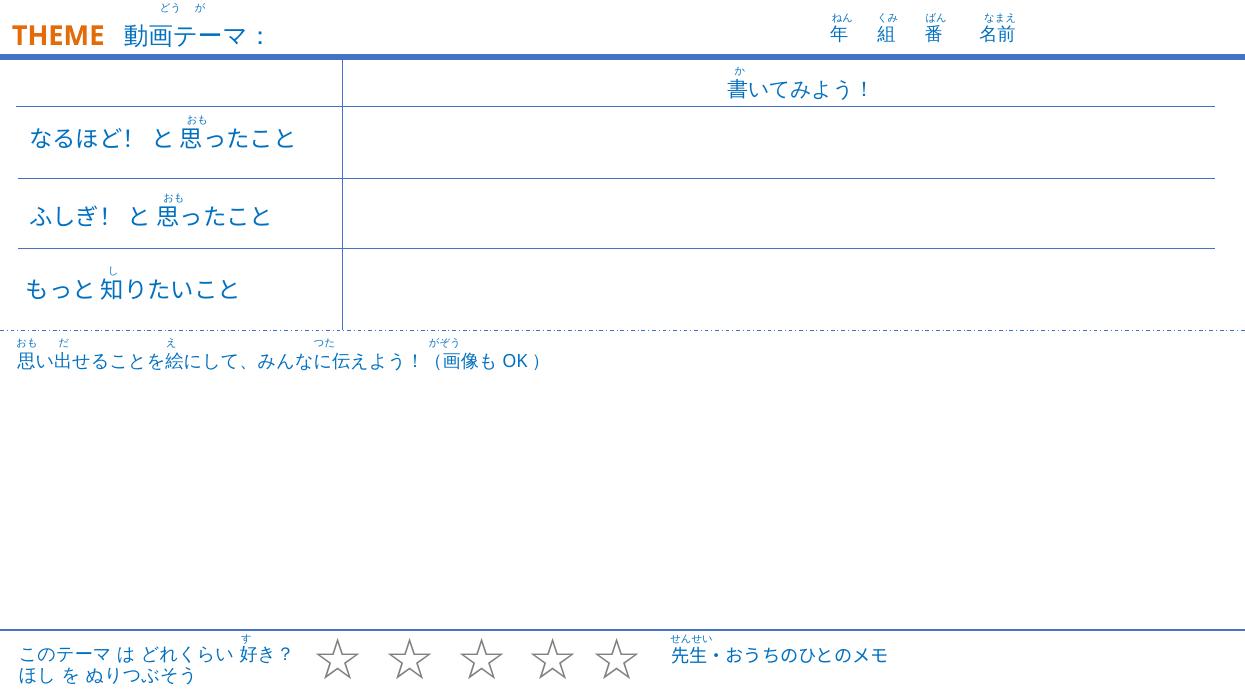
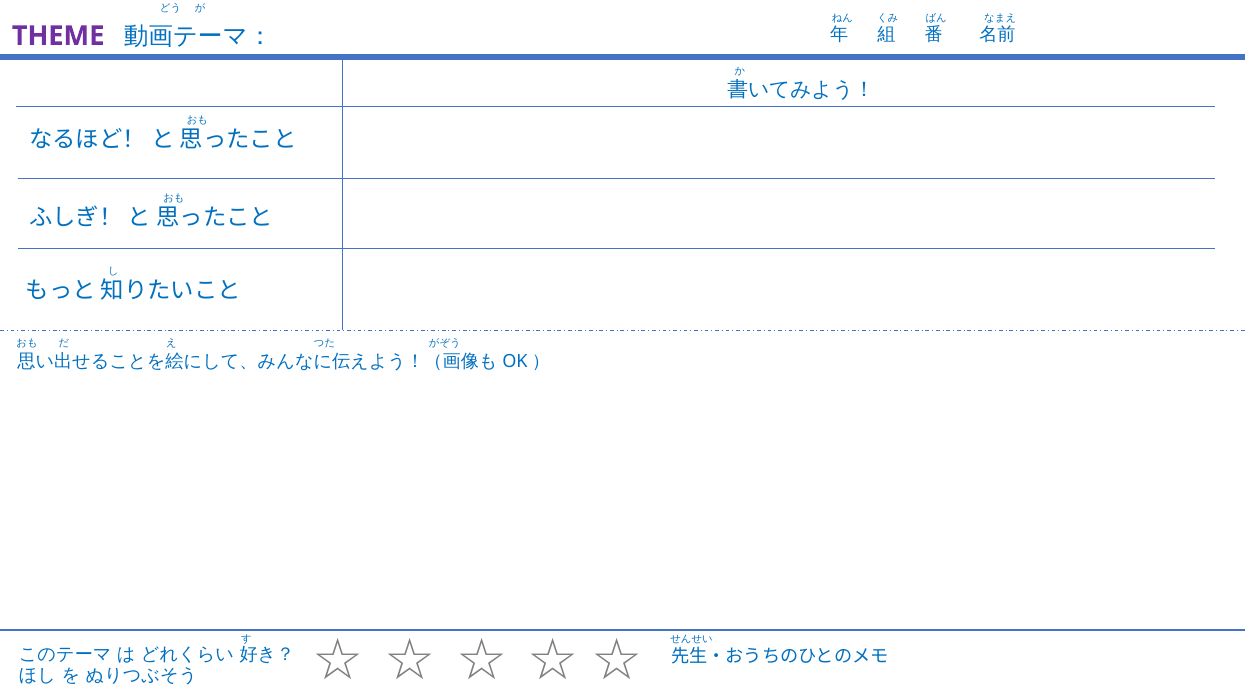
THEME colour: orange -> purple
